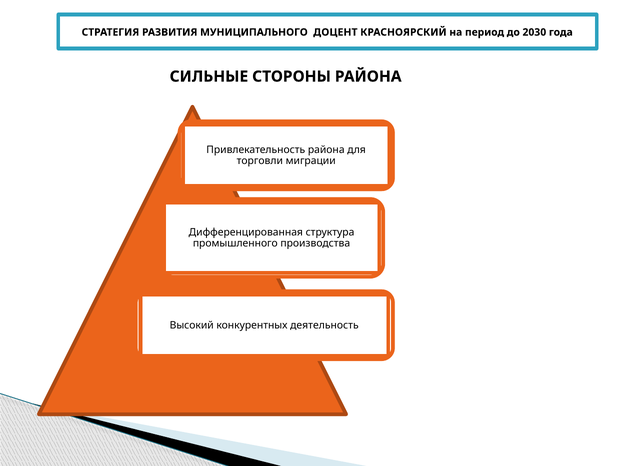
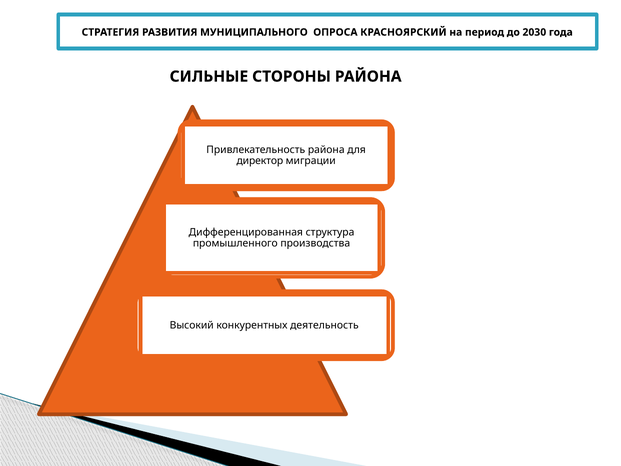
ДОЦЕНТ: ДОЦЕНТ -> ОПРОСА
торговли: торговли -> директор
